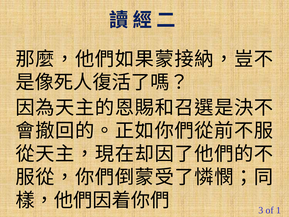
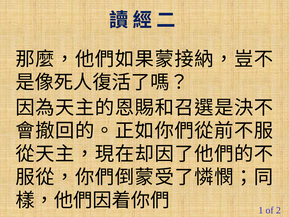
3: 3 -> 1
1: 1 -> 2
